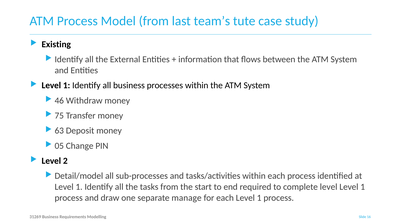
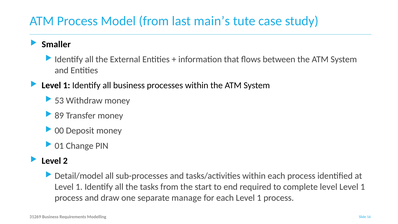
team’s: team’s -> main’s
Existing: Existing -> Smaller
46: 46 -> 53
75: 75 -> 89
63: 63 -> 00
05: 05 -> 01
